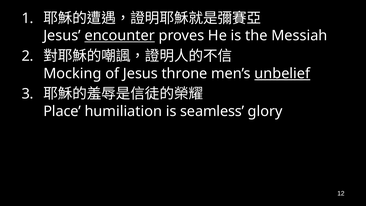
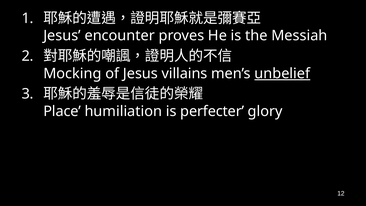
encounter underline: present -> none
throne: throne -> villains
seamless: seamless -> perfecter
